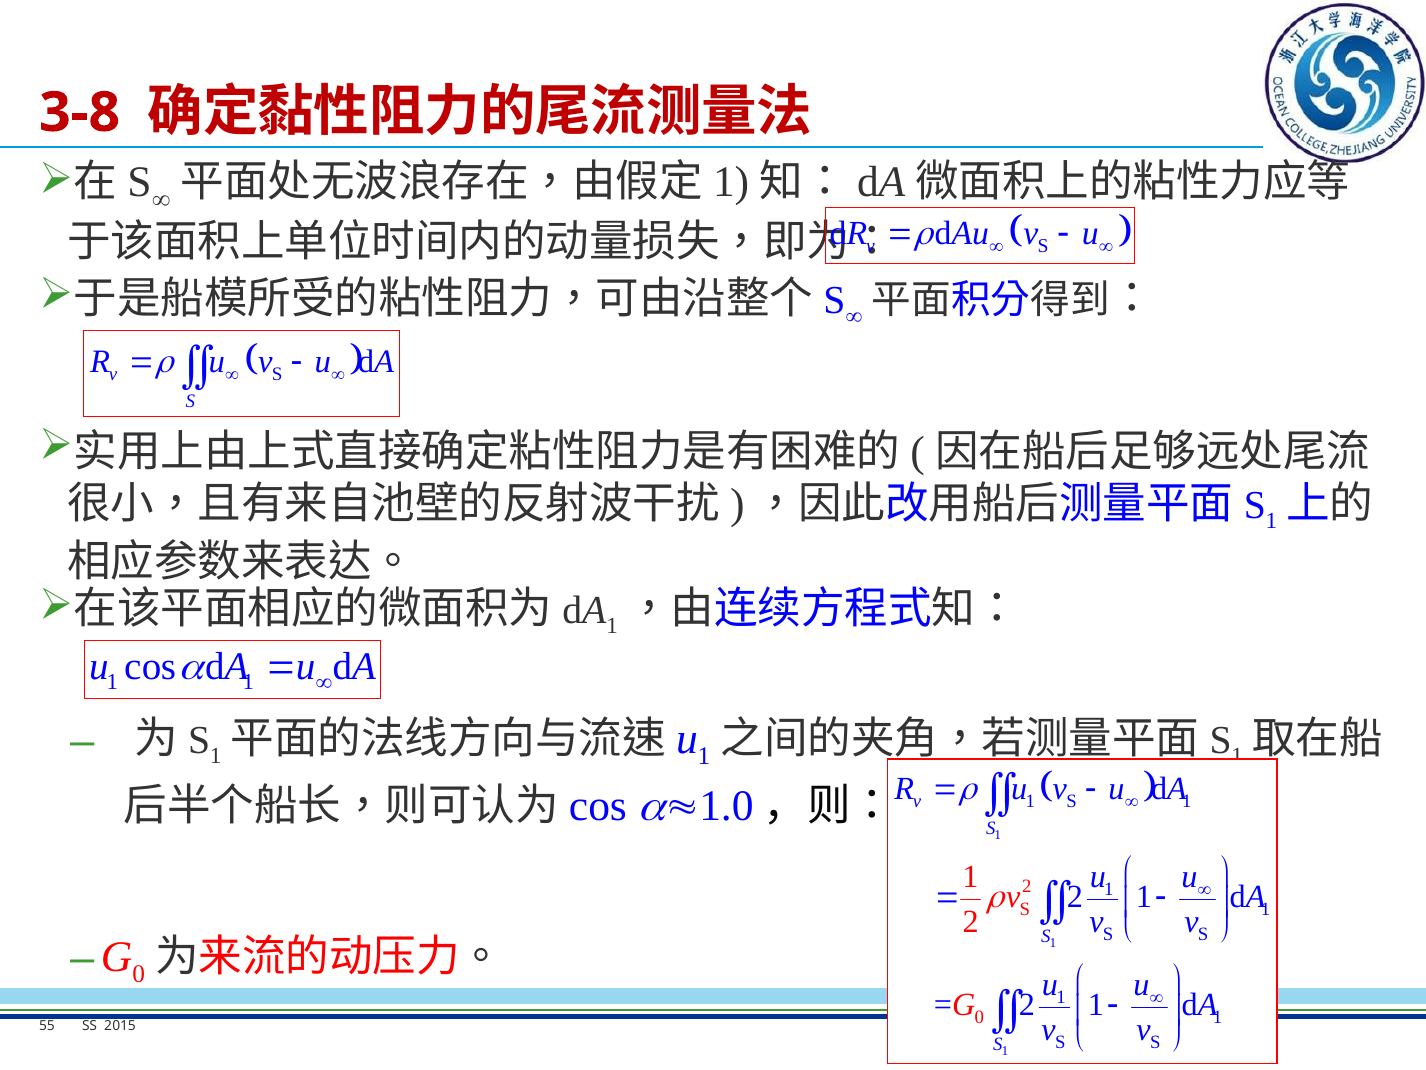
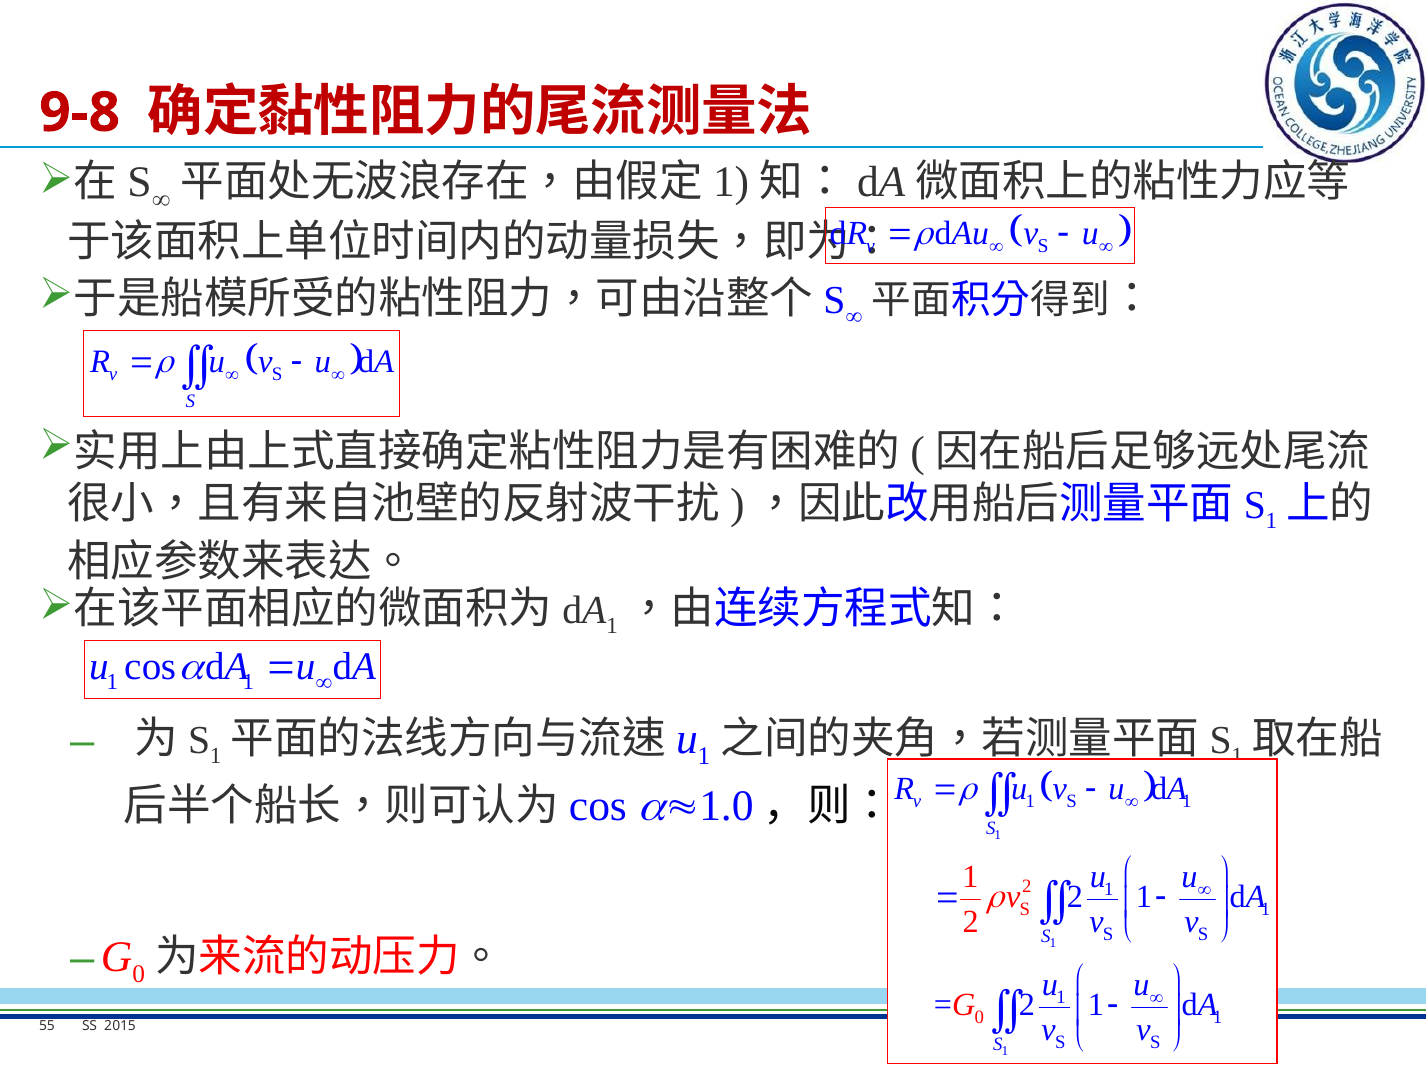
3-8: 3-8 -> 9-8
